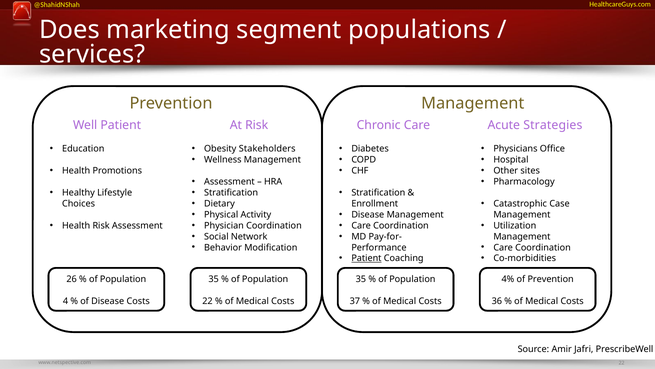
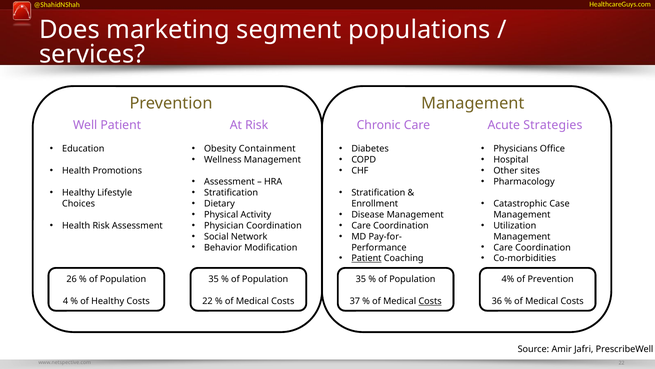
Stakeholders: Stakeholders -> Containment
of Disease: Disease -> Healthy
Costs at (430, 301) underline: none -> present
